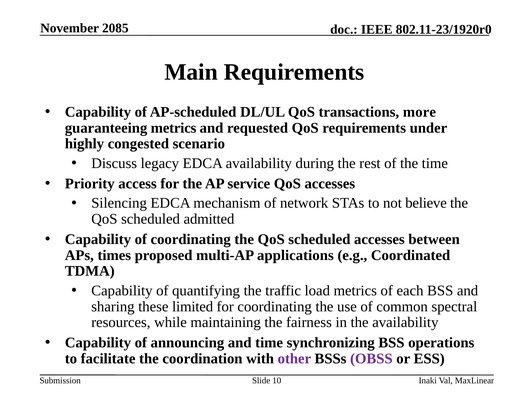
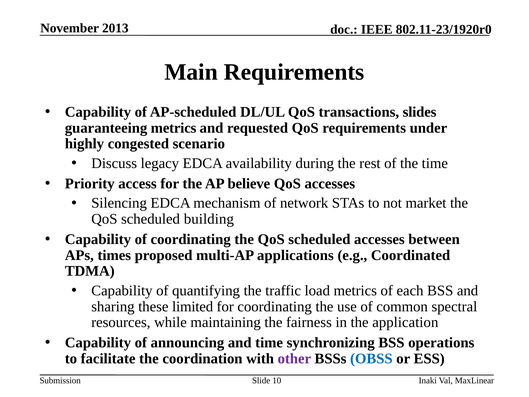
2085: 2085 -> 2013
more: more -> slides
service: service -> believe
believe: believe -> market
admitted: admitted -> building
the availability: availability -> application
OBSS colour: purple -> blue
